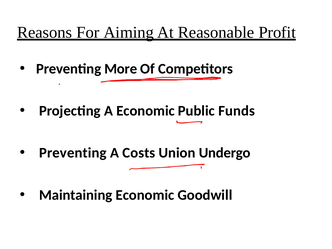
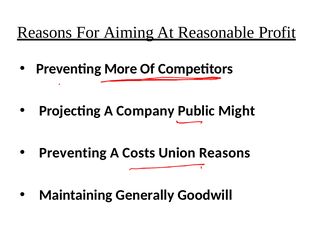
A Economic: Economic -> Company
Funds: Funds -> Might
Union Undergo: Undergo -> Reasons
Maintaining Economic: Economic -> Generally
